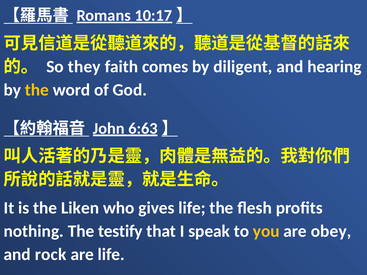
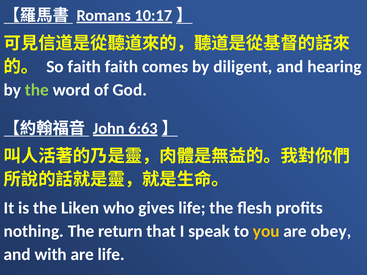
So they: they -> faith
the at (37, 90) colour: yellow -> light green
testify: testify -> return
rock: rock -> with
